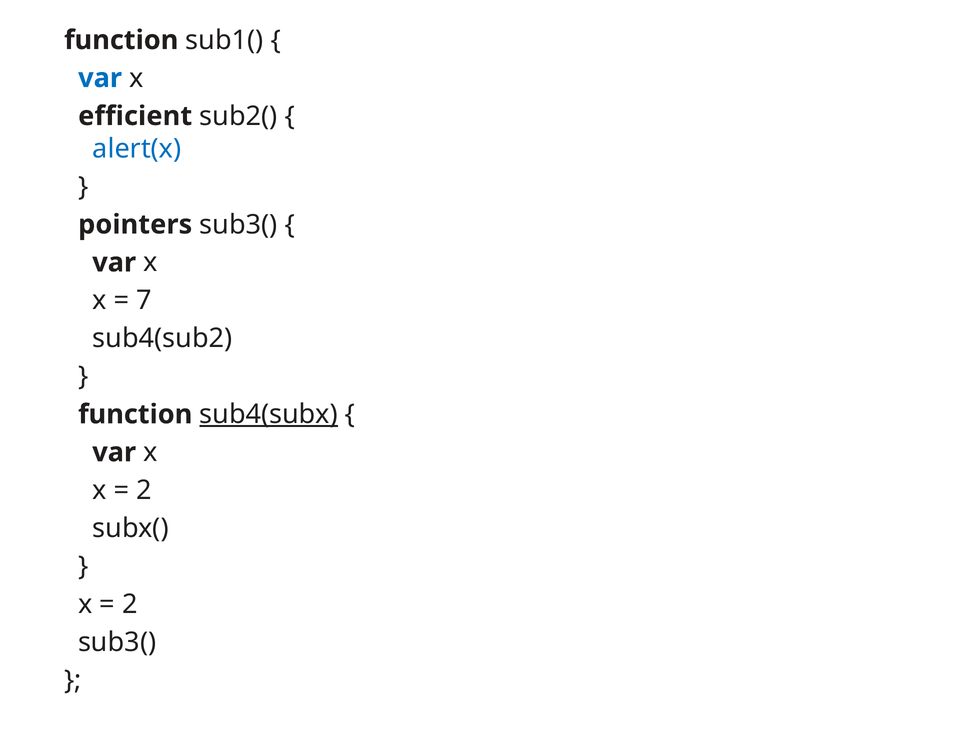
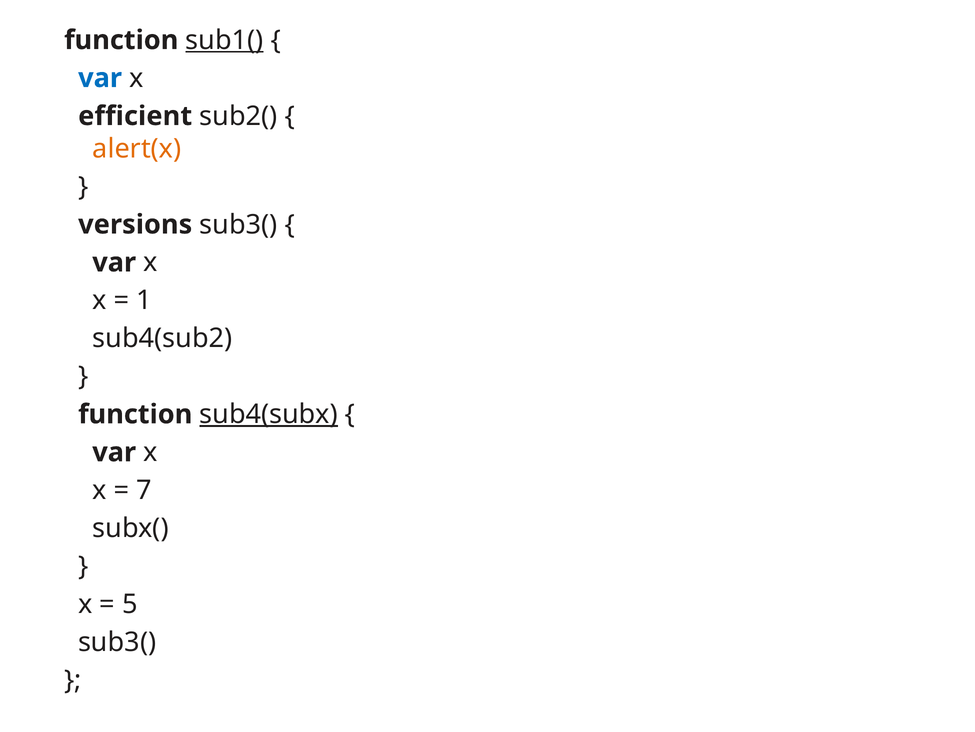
sub1( underline: none -> present
alert(x colour: blue -> orange
pointers: pointers -> versions
7: 7 -> 1
2 at (144, 490): 2 -> 7
2 at (130, 604): 2 -> 5
